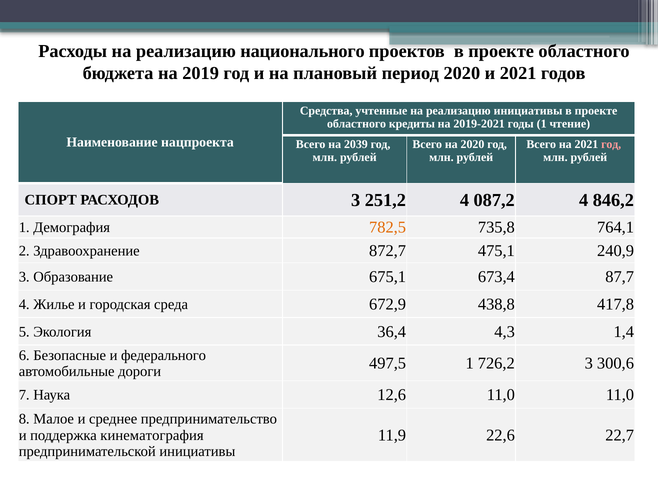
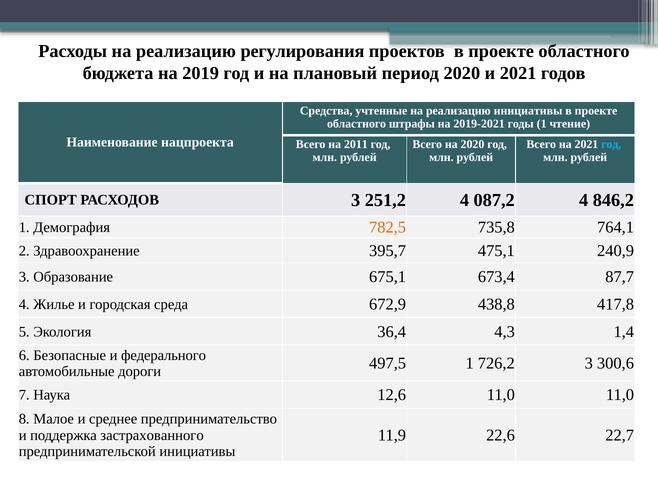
национального: национального -> регулирования
кредиты: кредиты -> штрафы
2039: 2039 -> 2011
год at (611, 145) colour: pink -> light blue
872,7: 872,7 -> 395,7
кинематография: кинематография -> застрахованного
